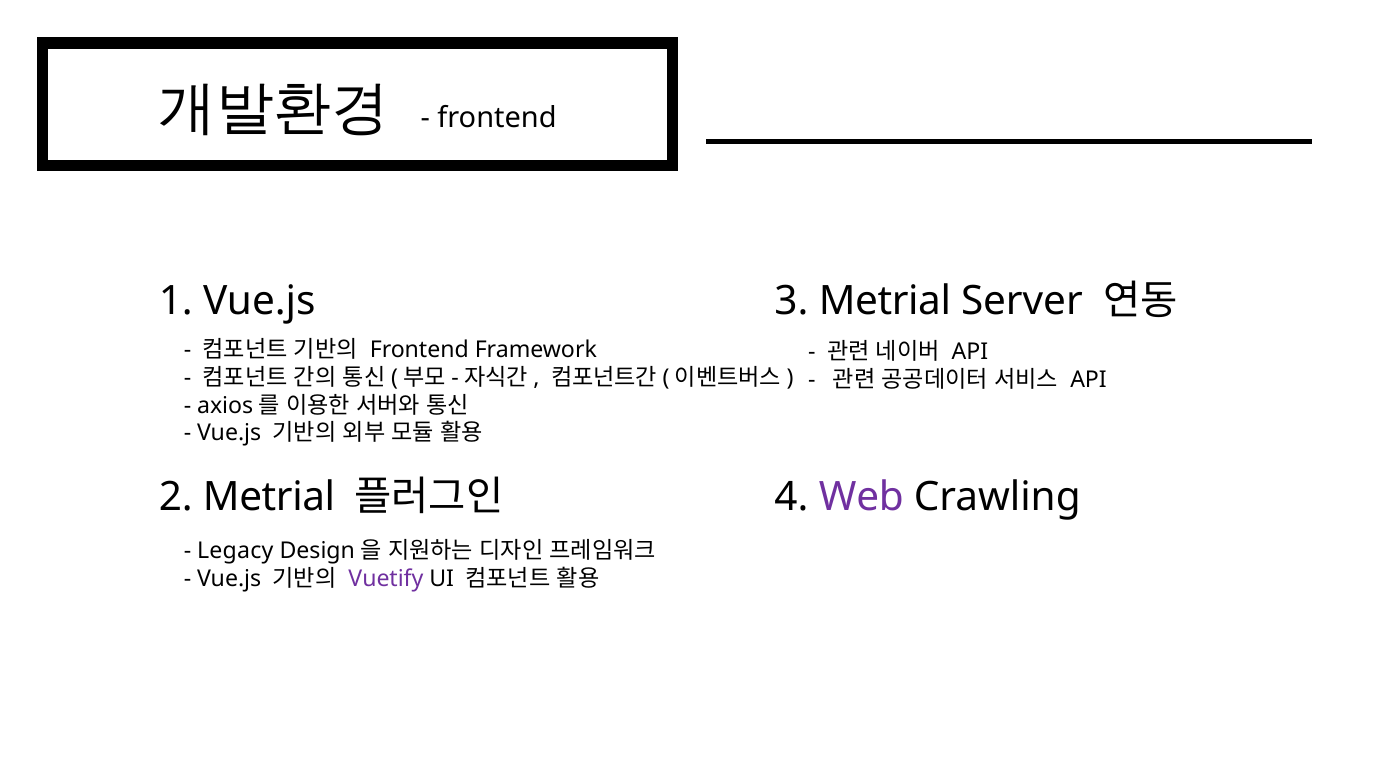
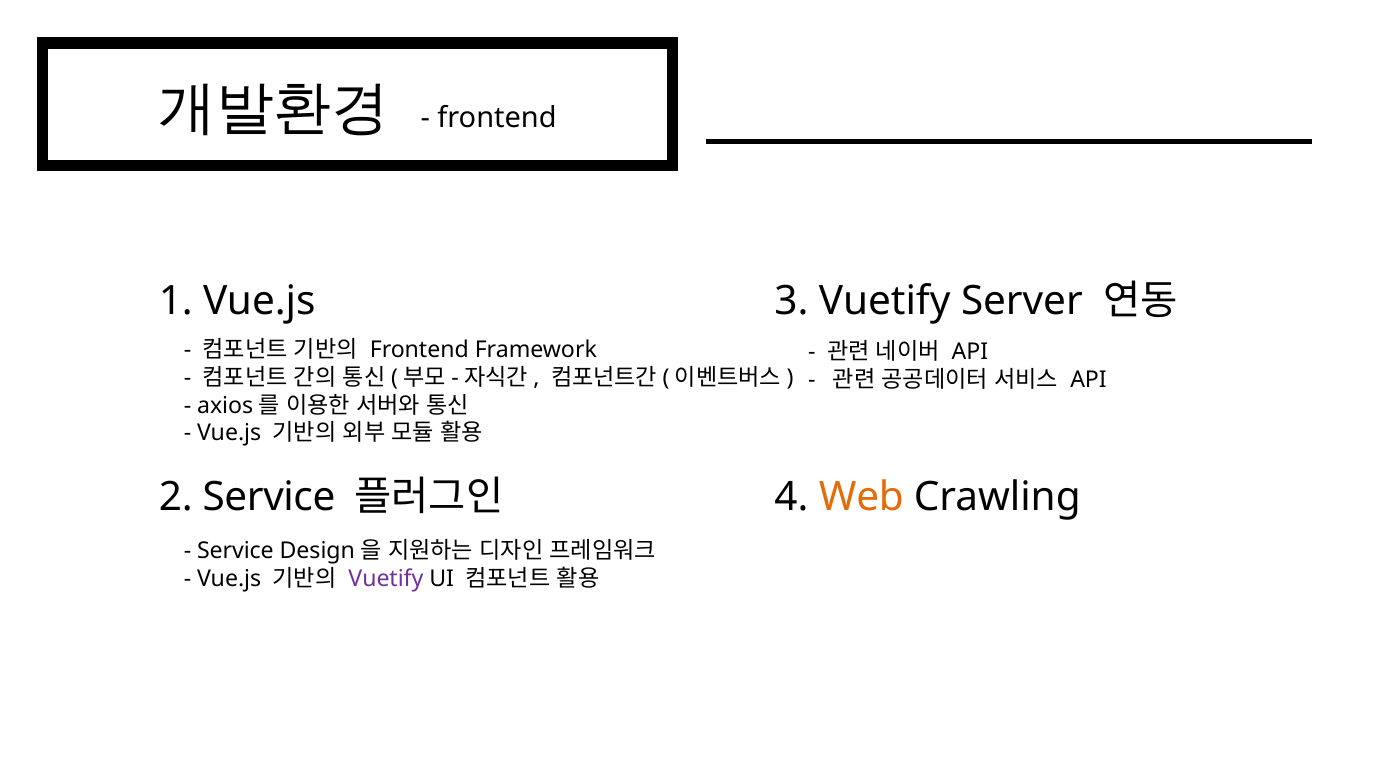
3 Metrial: Metrial -> Vuetify
2 Metrial: Metrial -> Service
Web colour: purple -> orange
Legacy at (235, 551): Legacy -> Service
